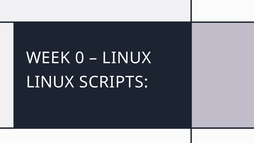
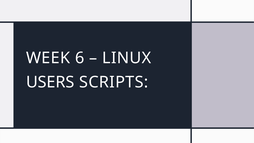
0: 0 -> 6
LINUX at (50, 82): LINUX -> USERS
